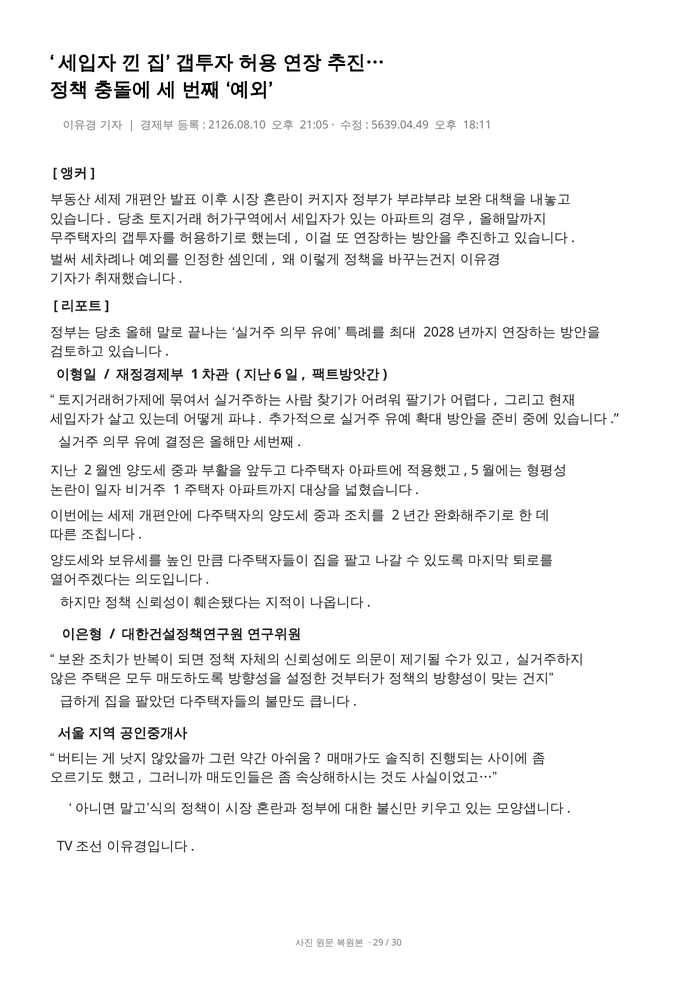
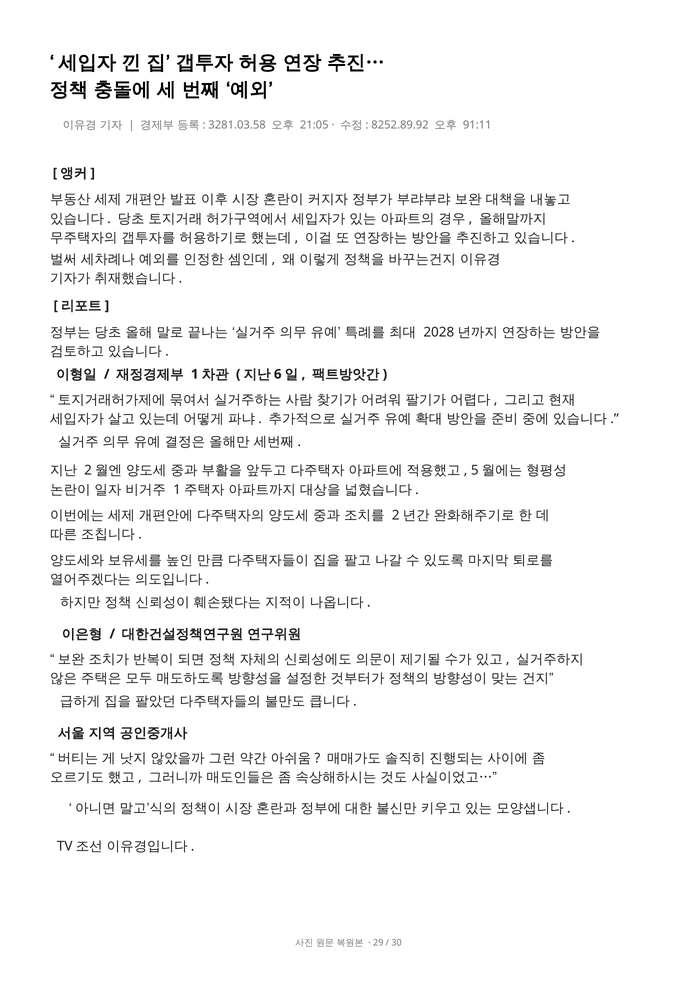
2126.08.10: 2126.08.10 -> 3281.03.58
5639.04.49: 5639.04.49 -> 8252.89.92
18:11: 18:11 -> 91:11
